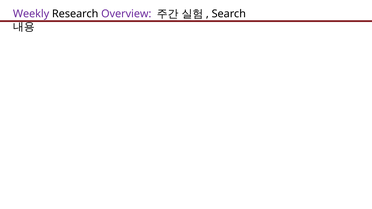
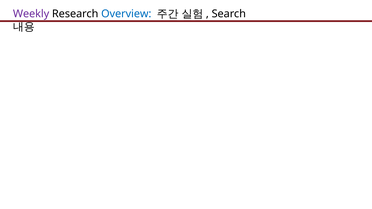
Overview colour: purple -> blue
